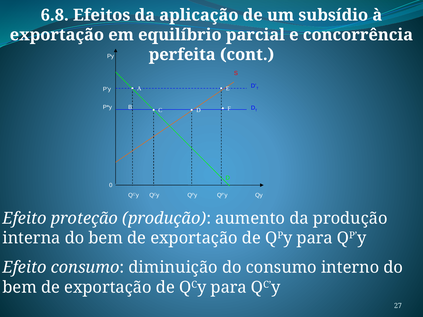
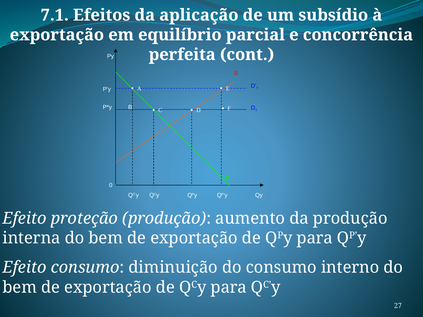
6.8: 6.8 -> 7.1
